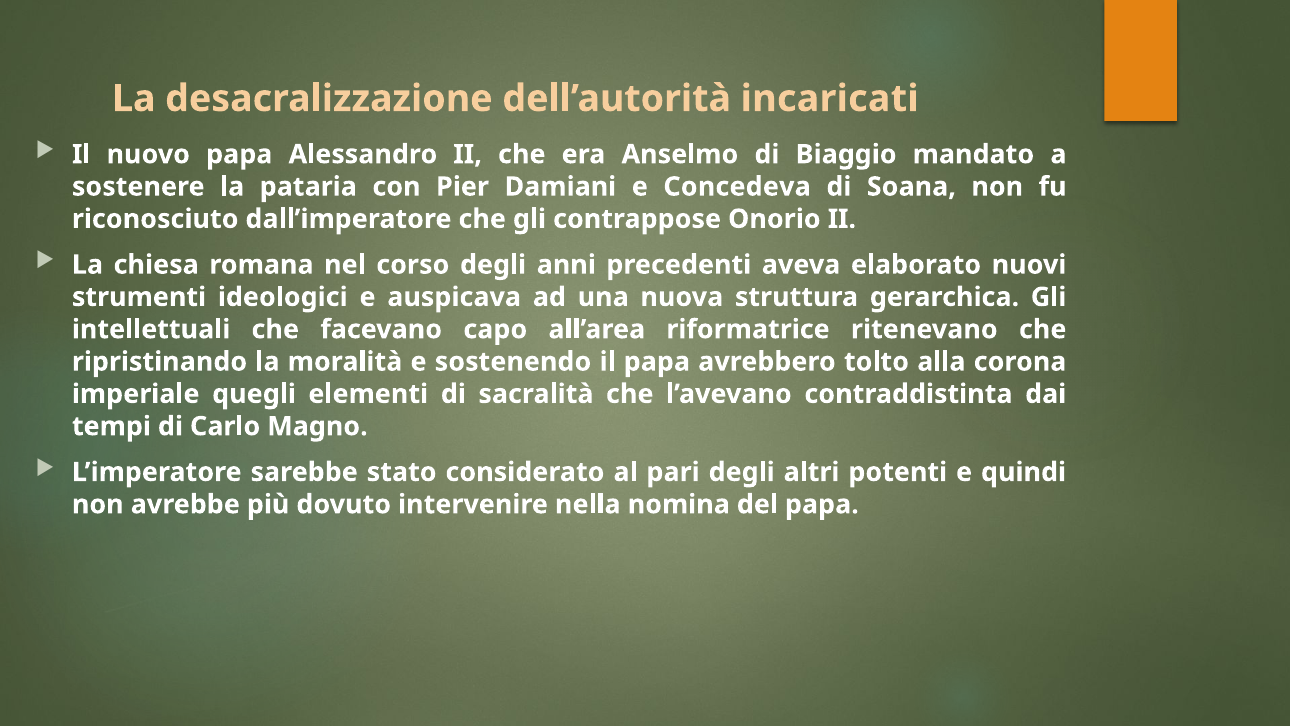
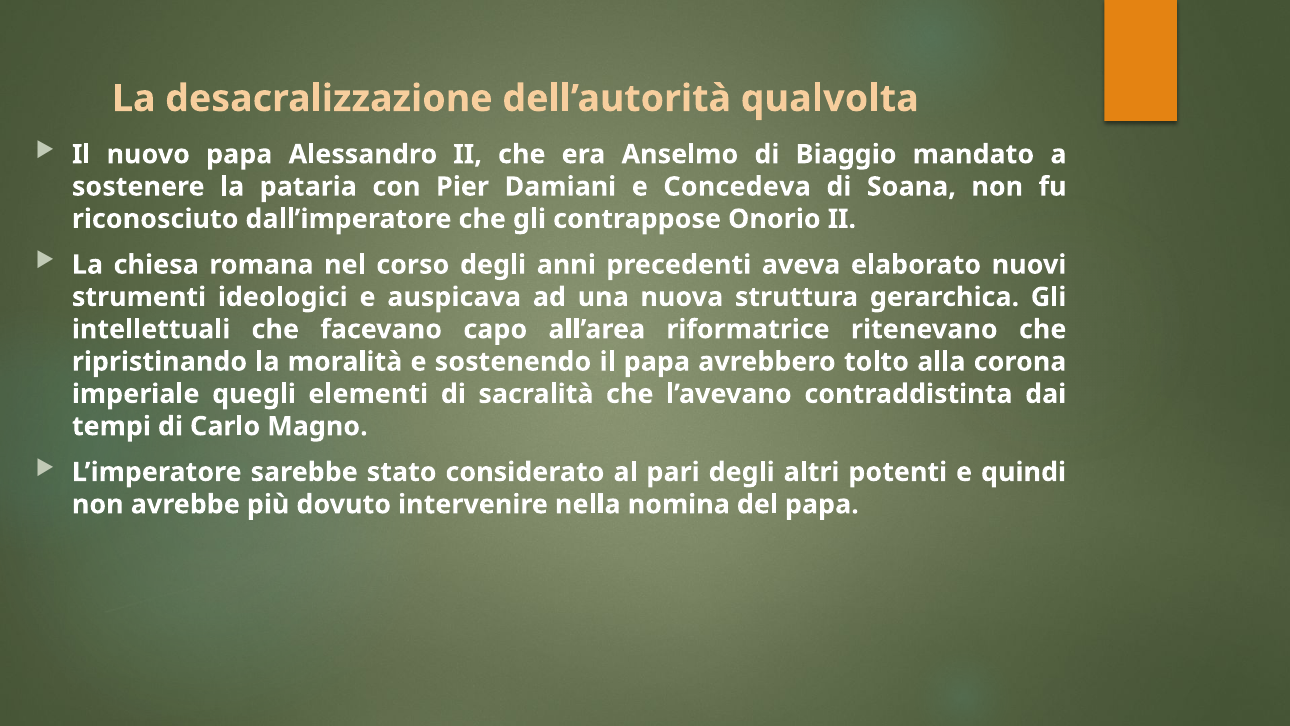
incaricati: incaricati -> qualvolta
